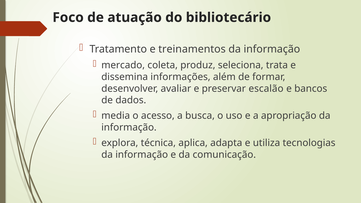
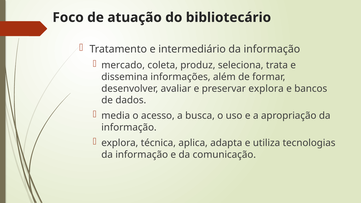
treinamentos: treinamentos -> intermediário
preservar escalão: escalão -> explora
